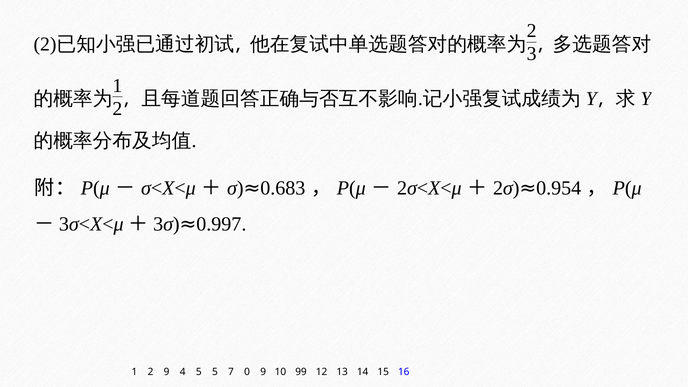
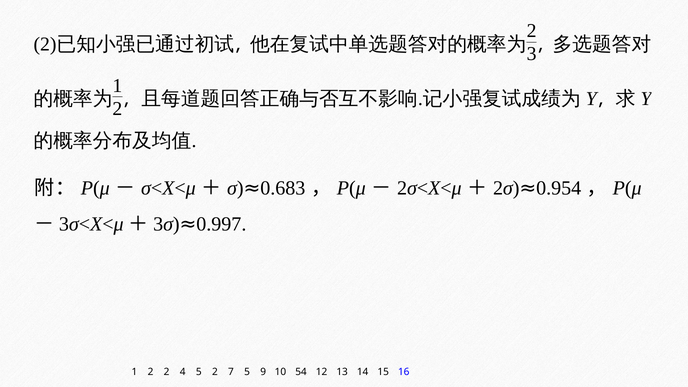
2 9: 9 -> 2
5 5: 5 -> 2
7 0: 0 -> 5
99: 99 -> 54
